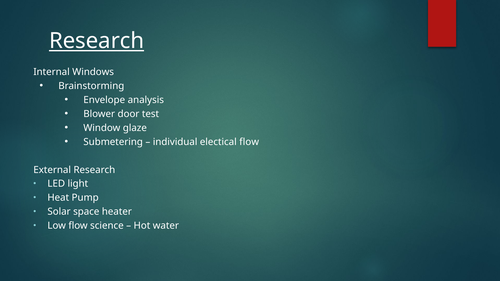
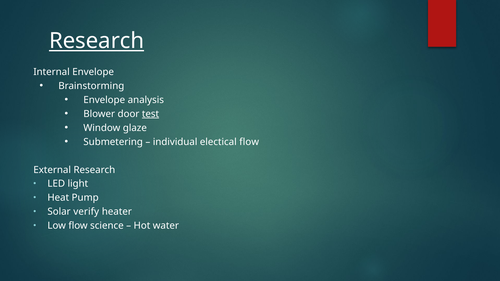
Internal Windows: Windows -> Envelope
test underline: none -> present
space: space -> verify
